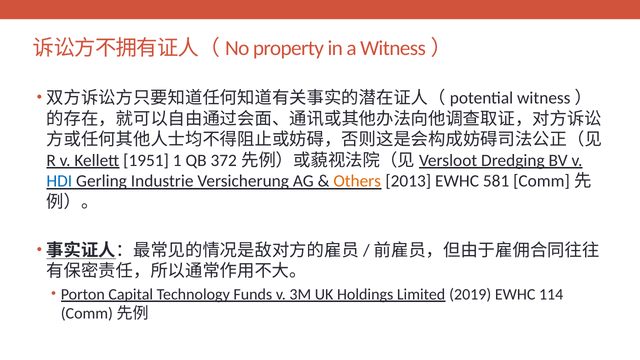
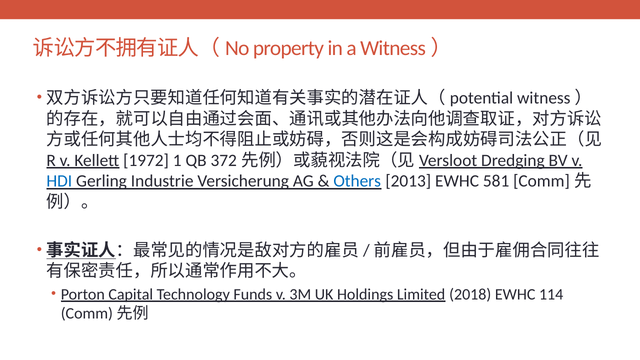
1951: 1951 -> 1972
Others colour: orange -> blue
2019: 2019 -> 2018
